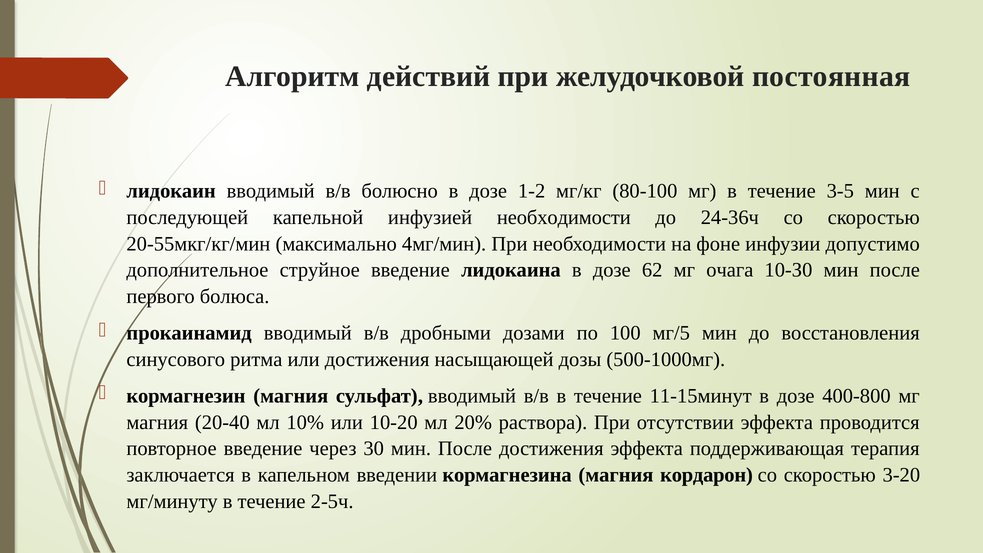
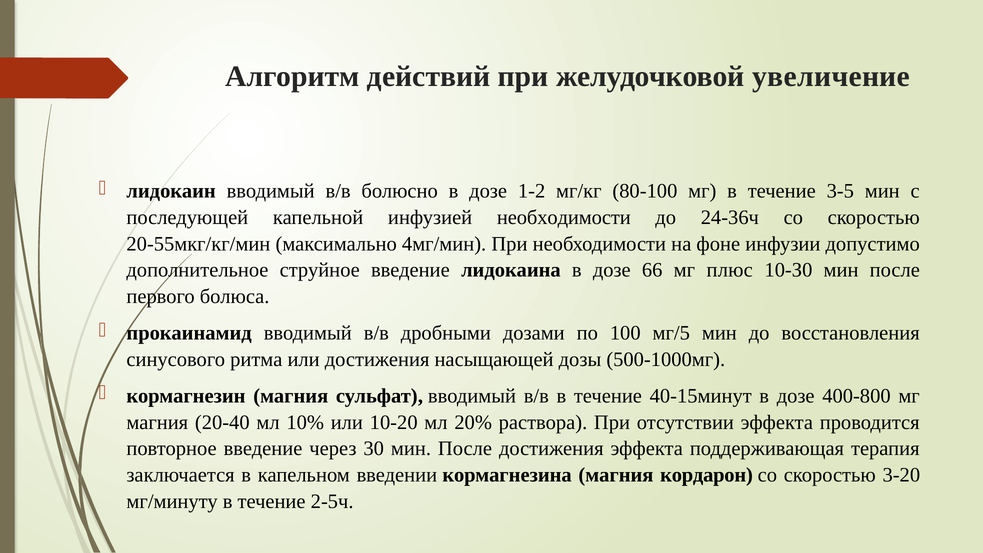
постоянная: постоянная -> увеличение
62: 62 -> 66
очага: очага -> плюс
11-15минут: 11-15минут -> 40-15минут
